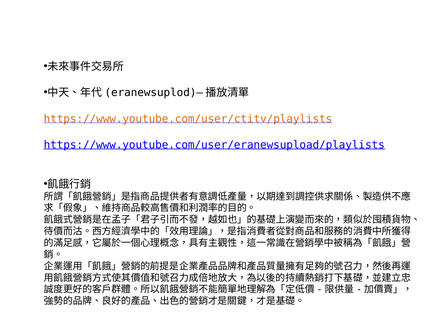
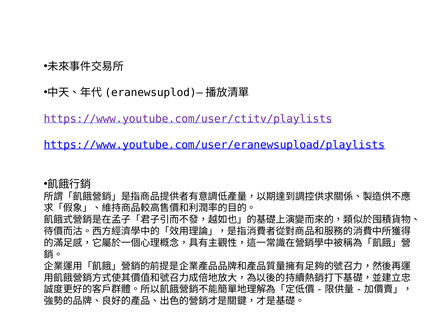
https://www.youtube.com/user/ctitv/playlists colour: orange -> purple
